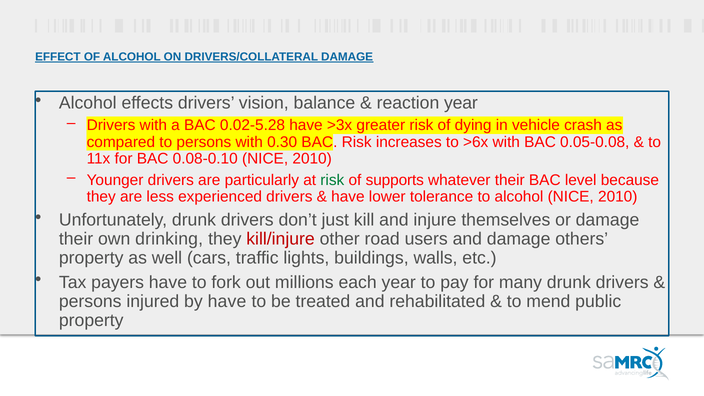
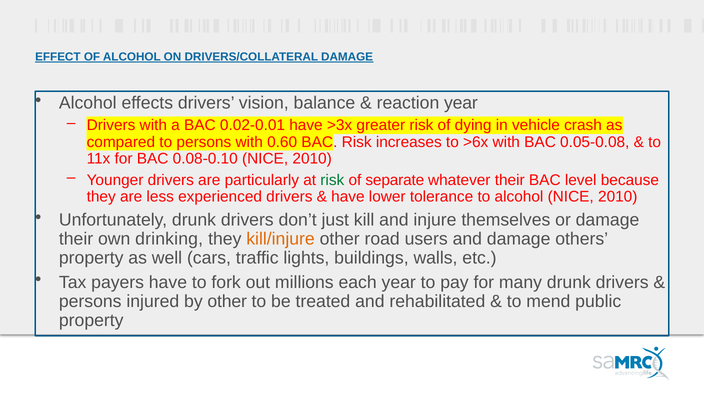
0.02-5.28: 0.02-5.28 -> 0.02-0.01
0.30: 0.30 -> 0.60
supports: supports -> separate
kill/injure colour: red -> orange
by have: have -> other
